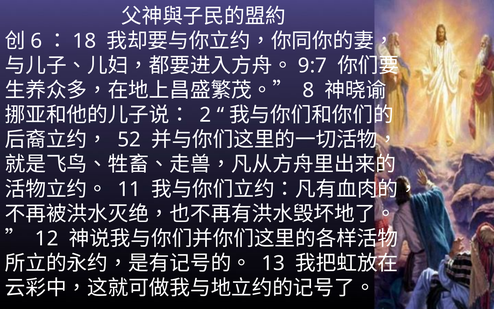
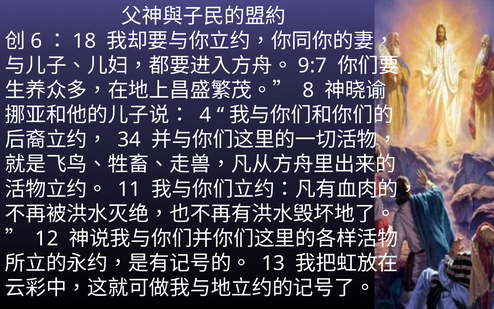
2: 2 -> 4
52: 52 -> 34
